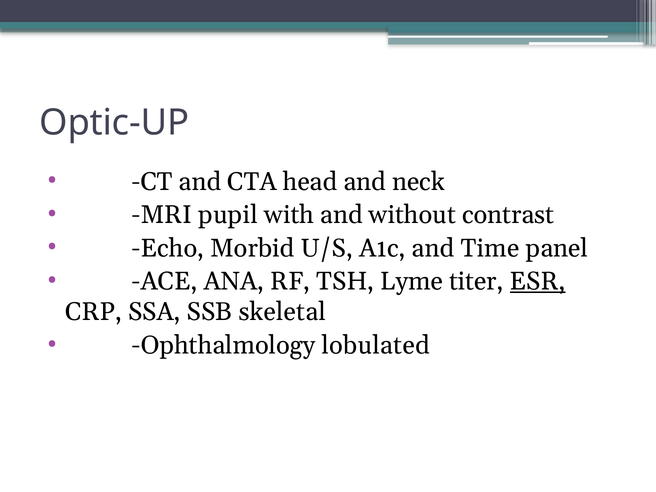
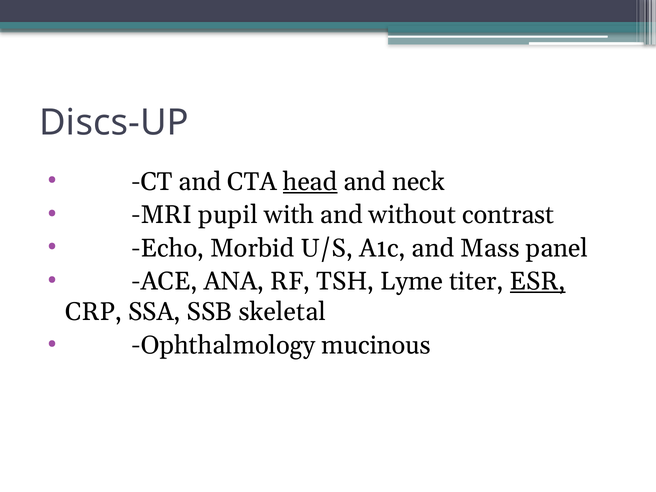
Optic-UP: Optic-UP -> Discs-UP
head underline: none -> present
Time: Time -> Mass
lobulated: lobulated -> mucinous
